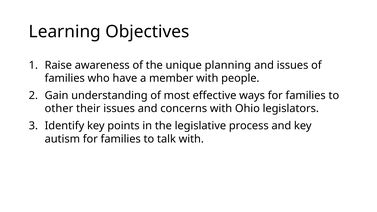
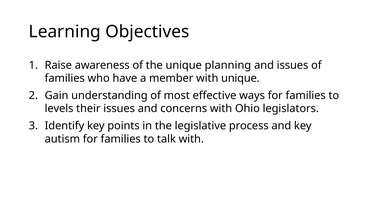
with people: people -> unique
other: other -> levels
